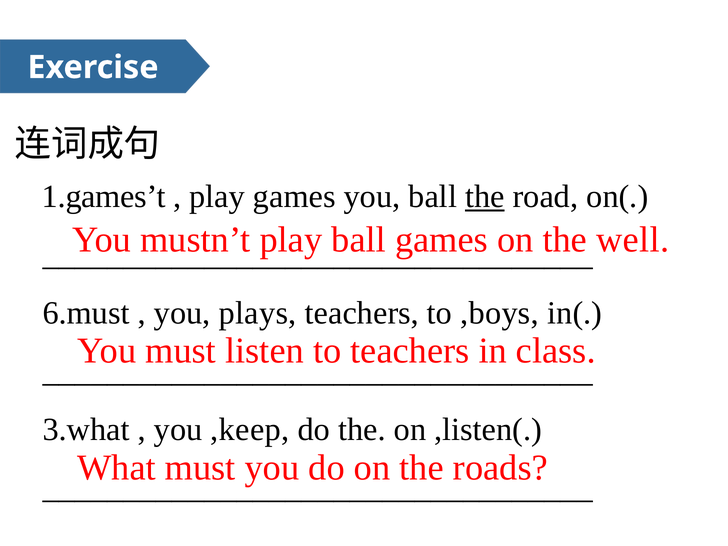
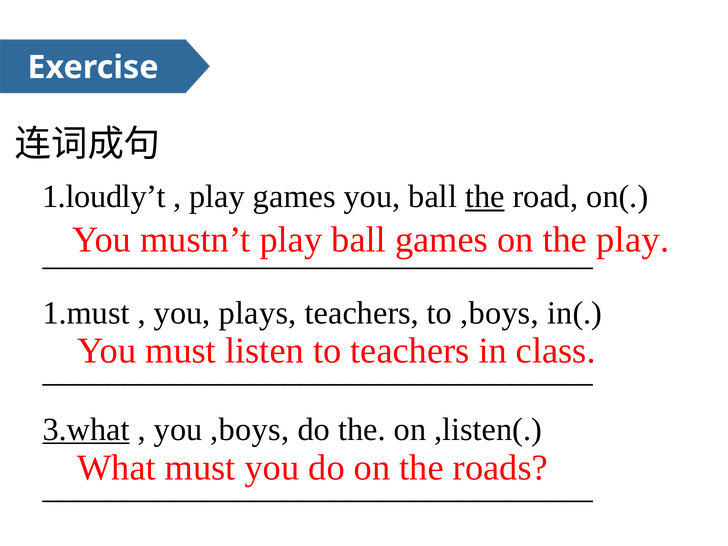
1.games’t: 1.games’t -> 1.loudly’t
well at (633, 239): well -> play
6.must: 6.must -> 1.must
3.what underline: none -> present
you ,keep: ,keep -> ,boys
